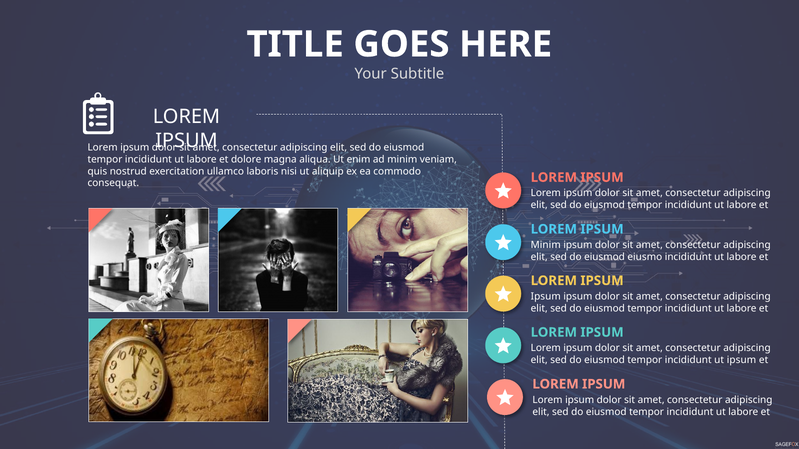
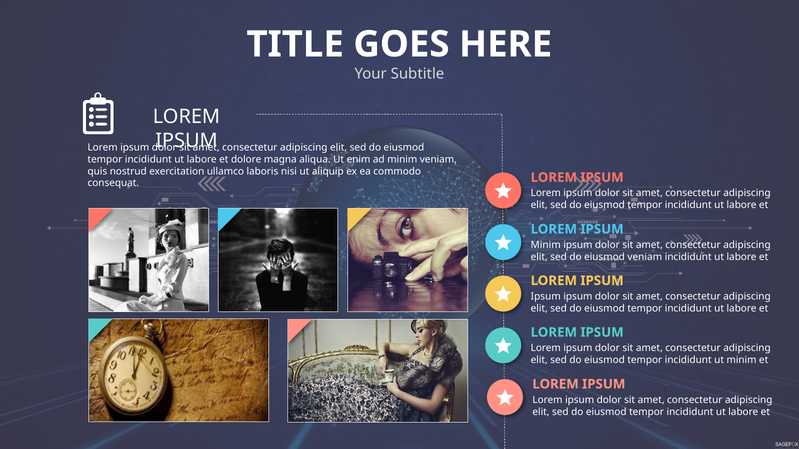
eiusmod eiusmo: eiusmo -> veniam
ut ipsum: ipsum -> minim
